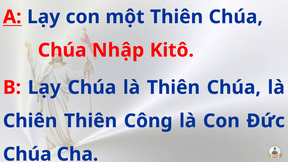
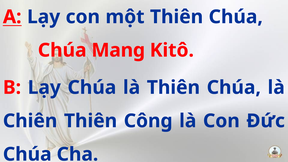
Nhập: Nhập -> Mang
